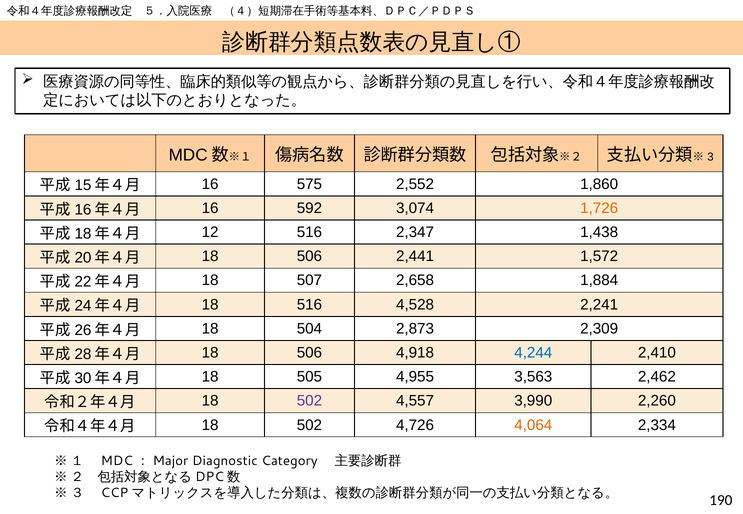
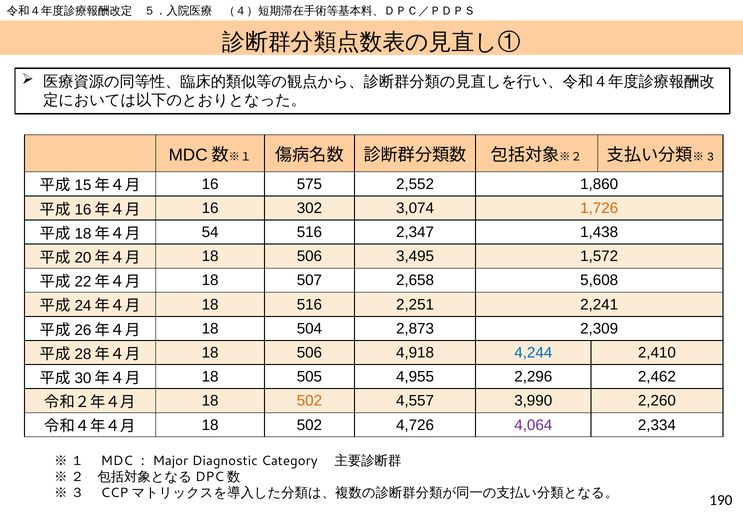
592: 592 -> 302
12: 12 -> 54
2,441: 2,441 -> 3,495
1,884: 1,884 -> 5,608
4,528: 4,528 -> 2,251
3,563: 3,563 -> 2,296
502 at (309, 401) colour: purple -> orange
4,064 colour: orange -> purple
